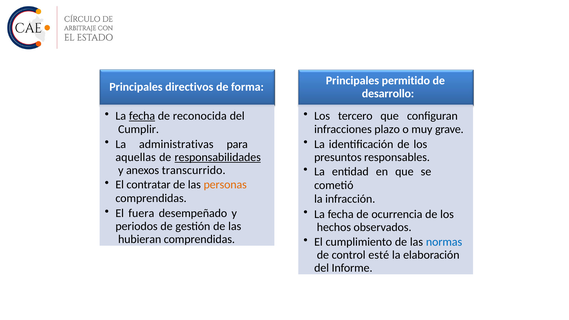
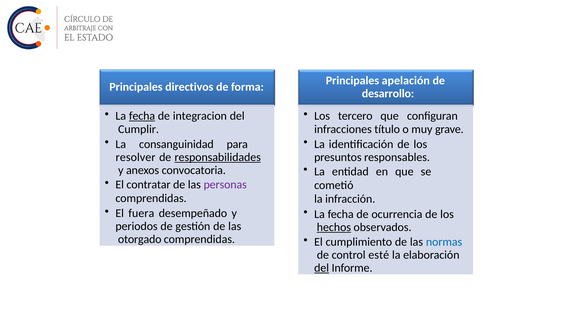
permitido: permitido -> apelación
reconocida: reconocida -> integracion
plazo: plazo -> título
administrativas: administrativas -> consanguinidad
aquellas: aquellas -> resolver
transcurrido: transcurrido -> convocatoria
personas colour: orange -> purple
hechos underline: none -> present
hubieran: hubieran -> otorgado
del at (322, 268) underline: none -> present
